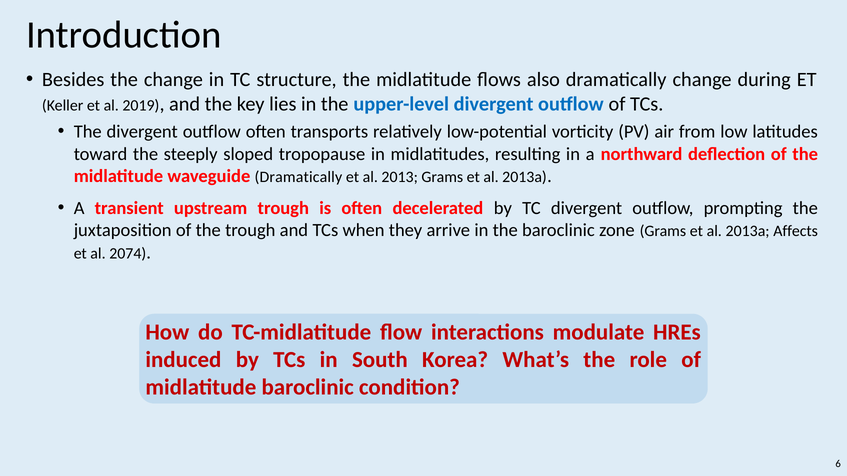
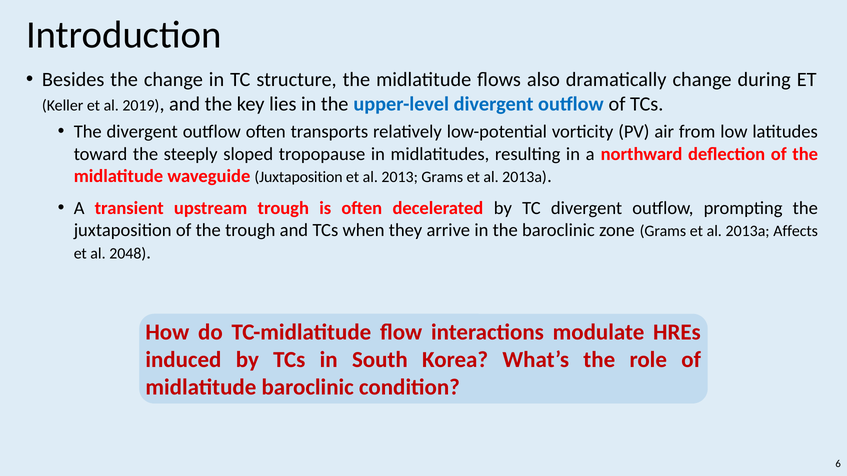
waveguide Dramatically: Dramatically -> Juxtaposition
2074: 2074 -> 2048
